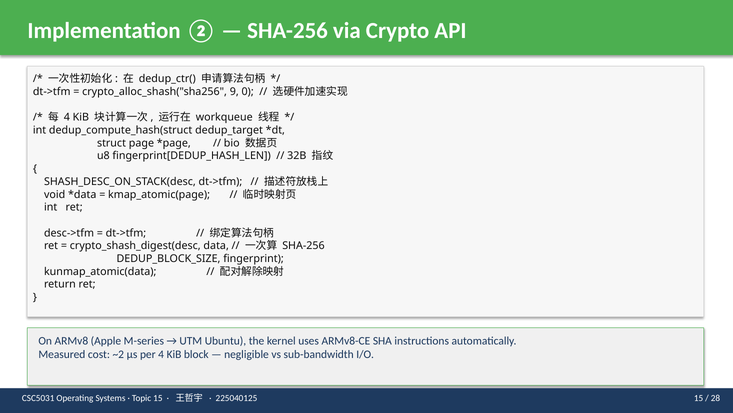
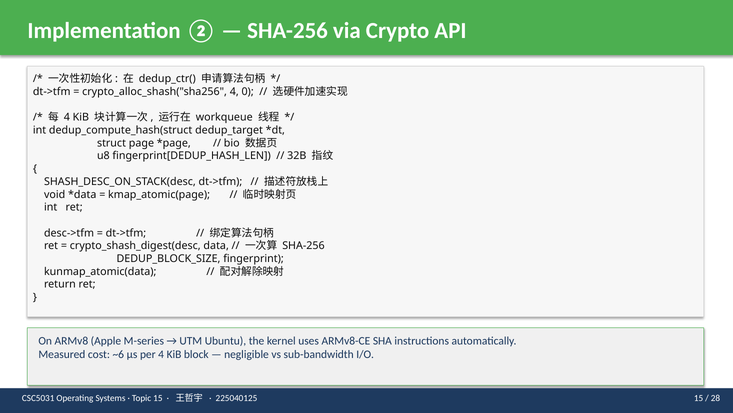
crypto_alloc_shash("sha256 9: 9 -> 4
~2: ~2 -> ~6
